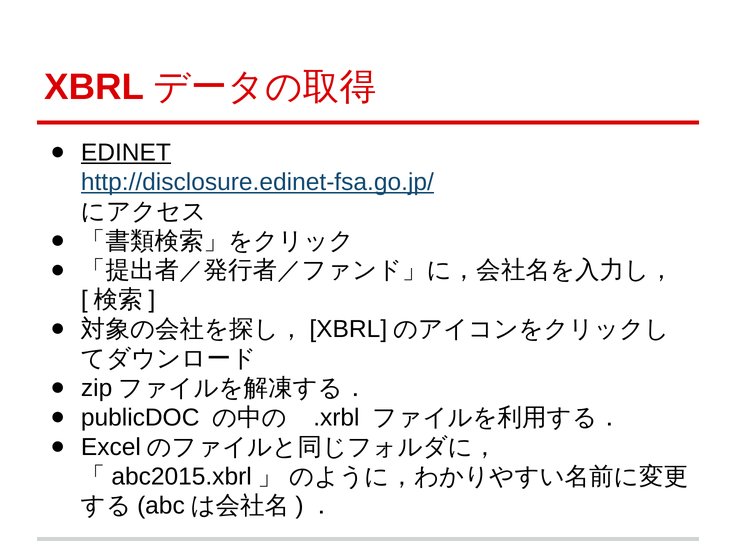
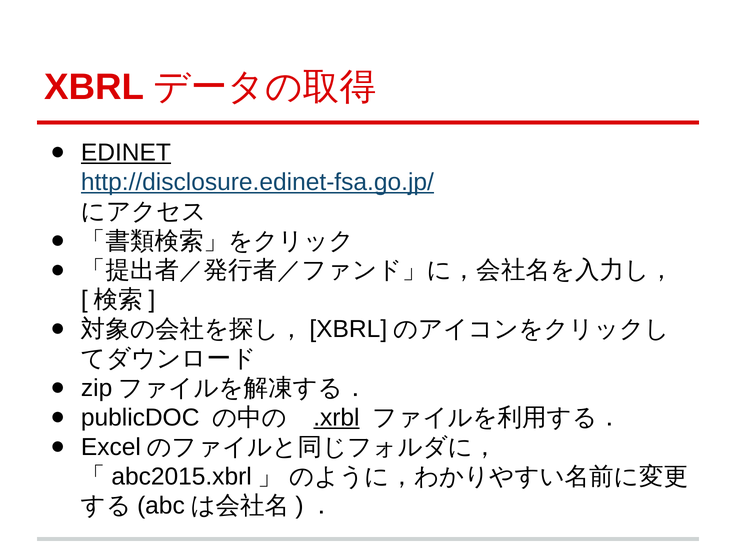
.xrbl underline: none -> present
